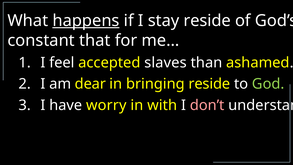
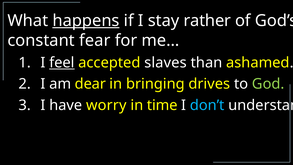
stay reside: reside -> rather
that: that -> fear
feel underline: none -> present
bringing reside: reside -> drives
with: with -> time
don’t colour: pink -> light blue
